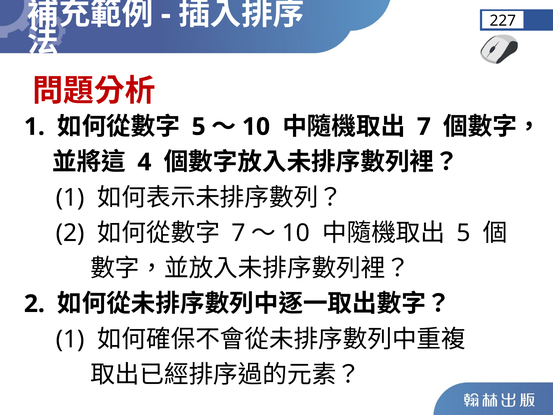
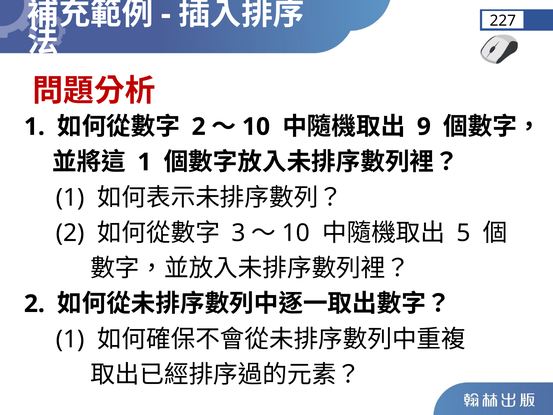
5 at (199, 127): 5 -> 2
7 at (424, 127): 7 -> 9
4 at (144, 162): 4 -> 1
7 at (238, 233): 7 -> 3
